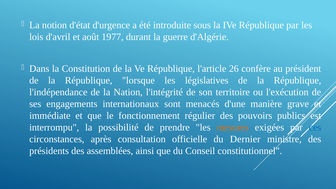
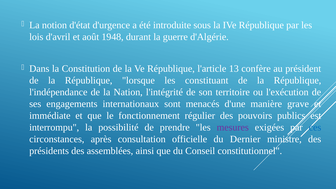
1977: 1977 -> 1948
26: 26 -> 13
législatives: législatives -> constituant
mesures colour: orange -> purple
